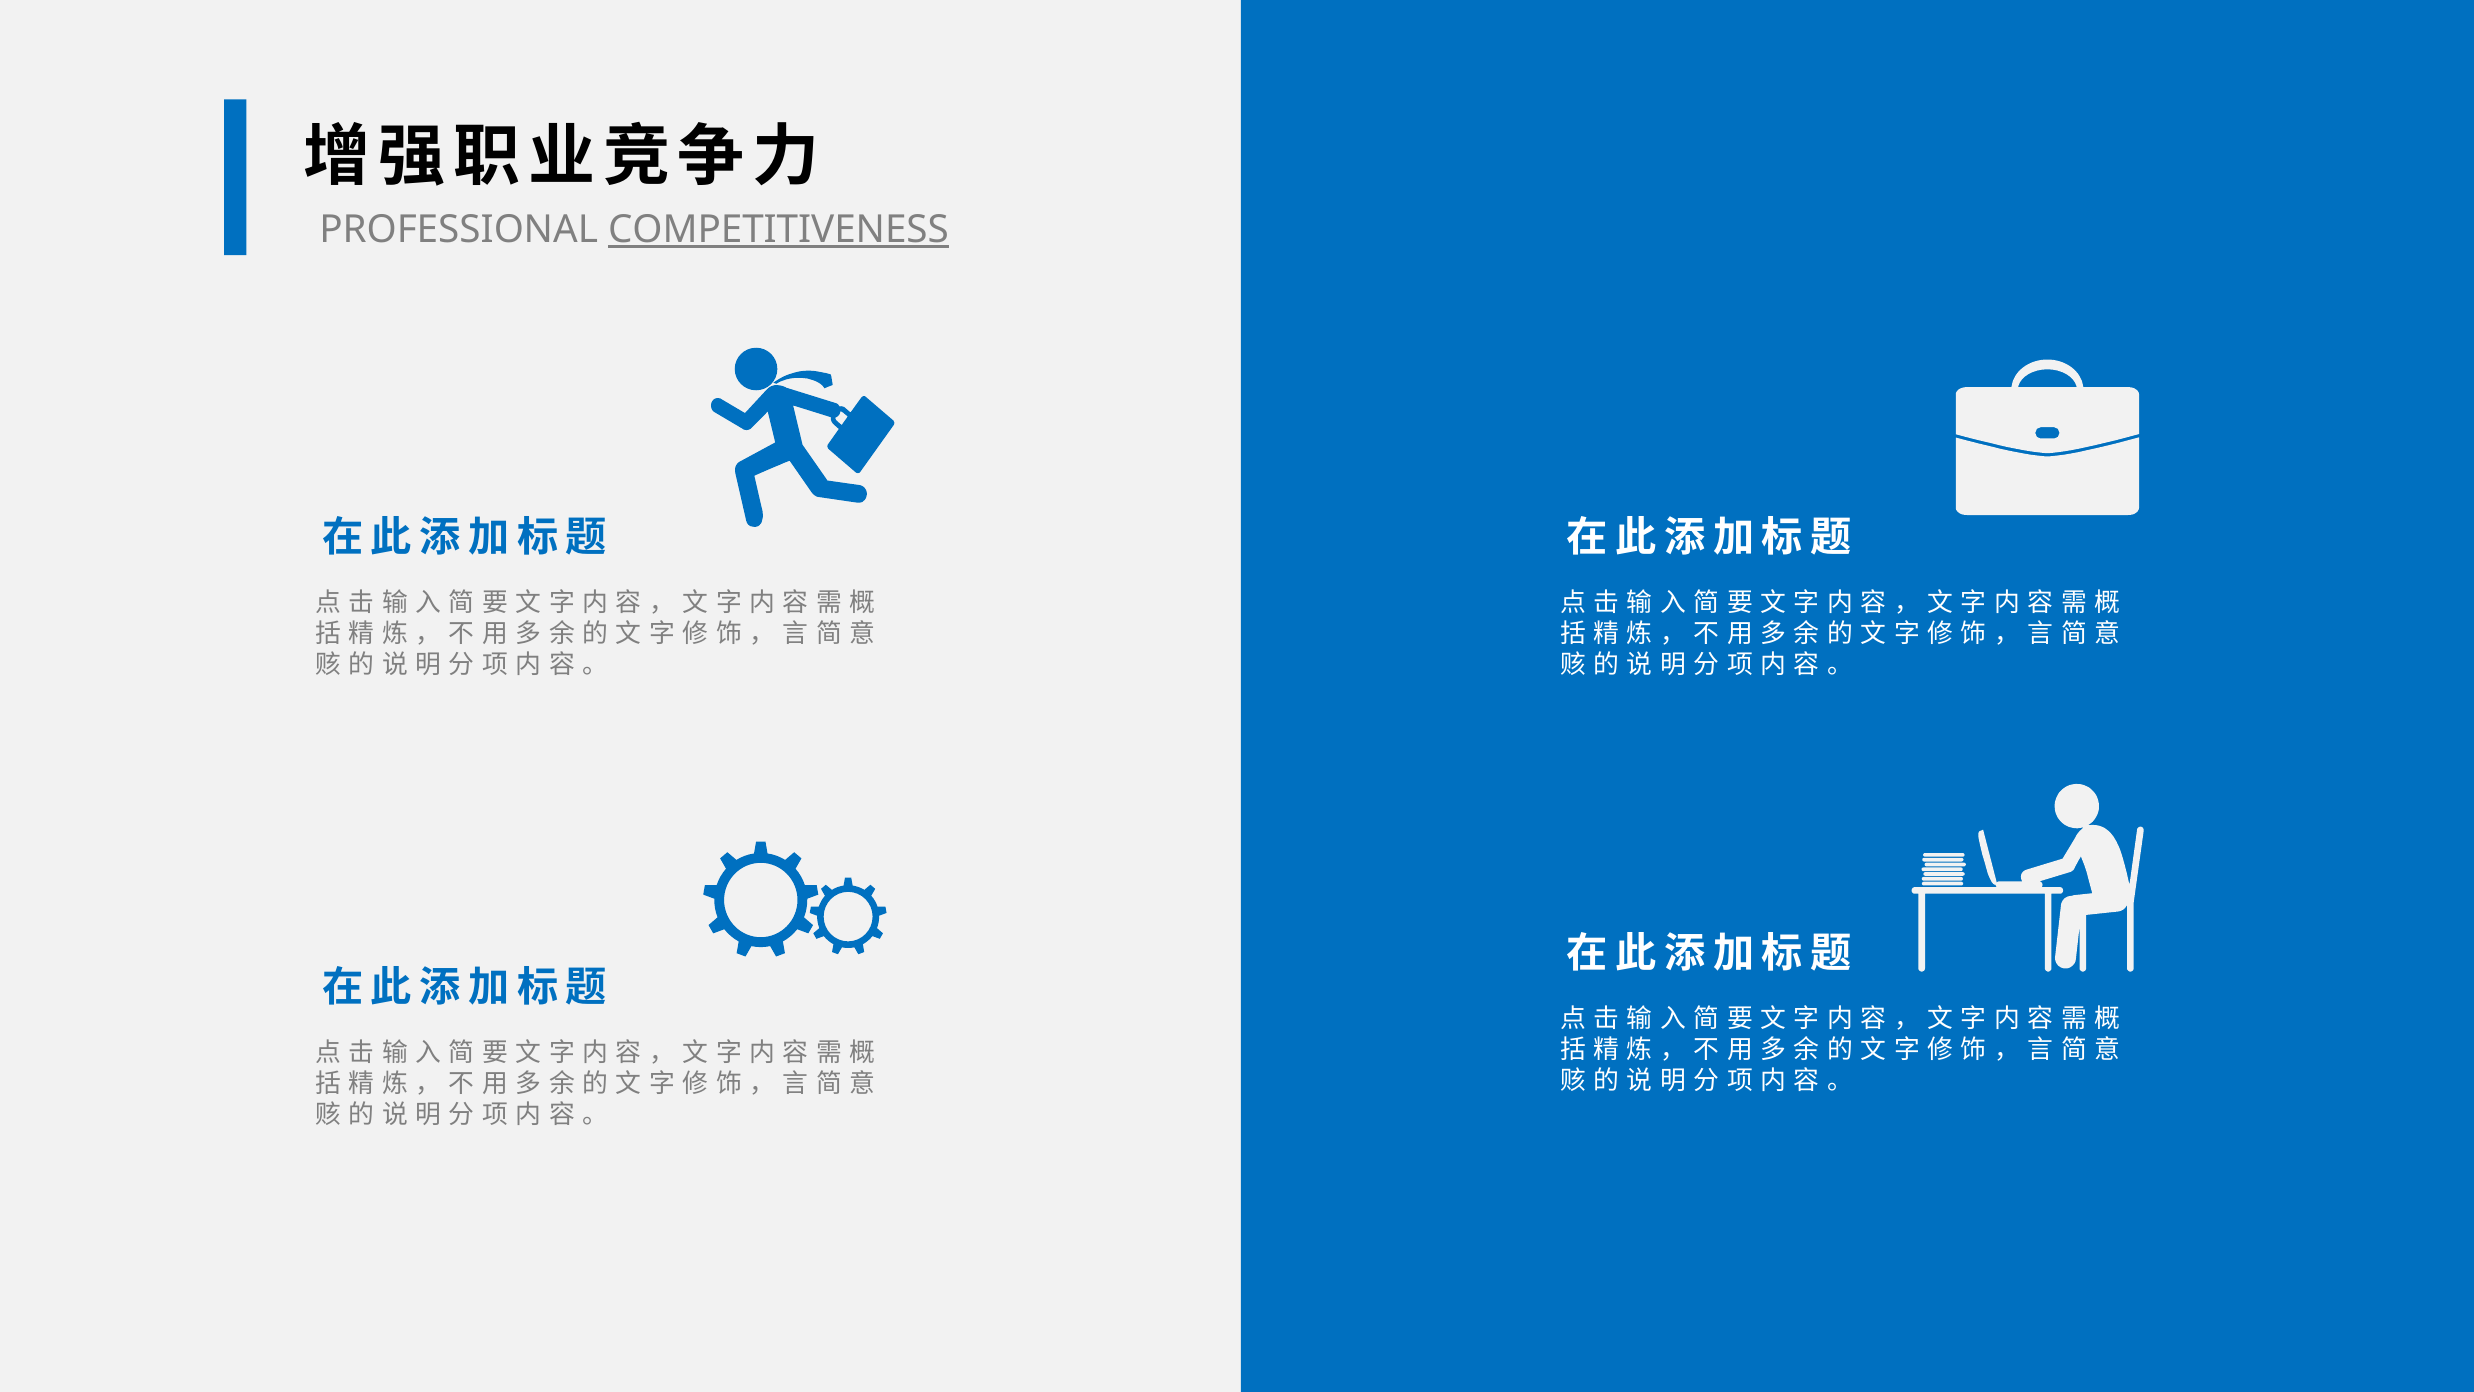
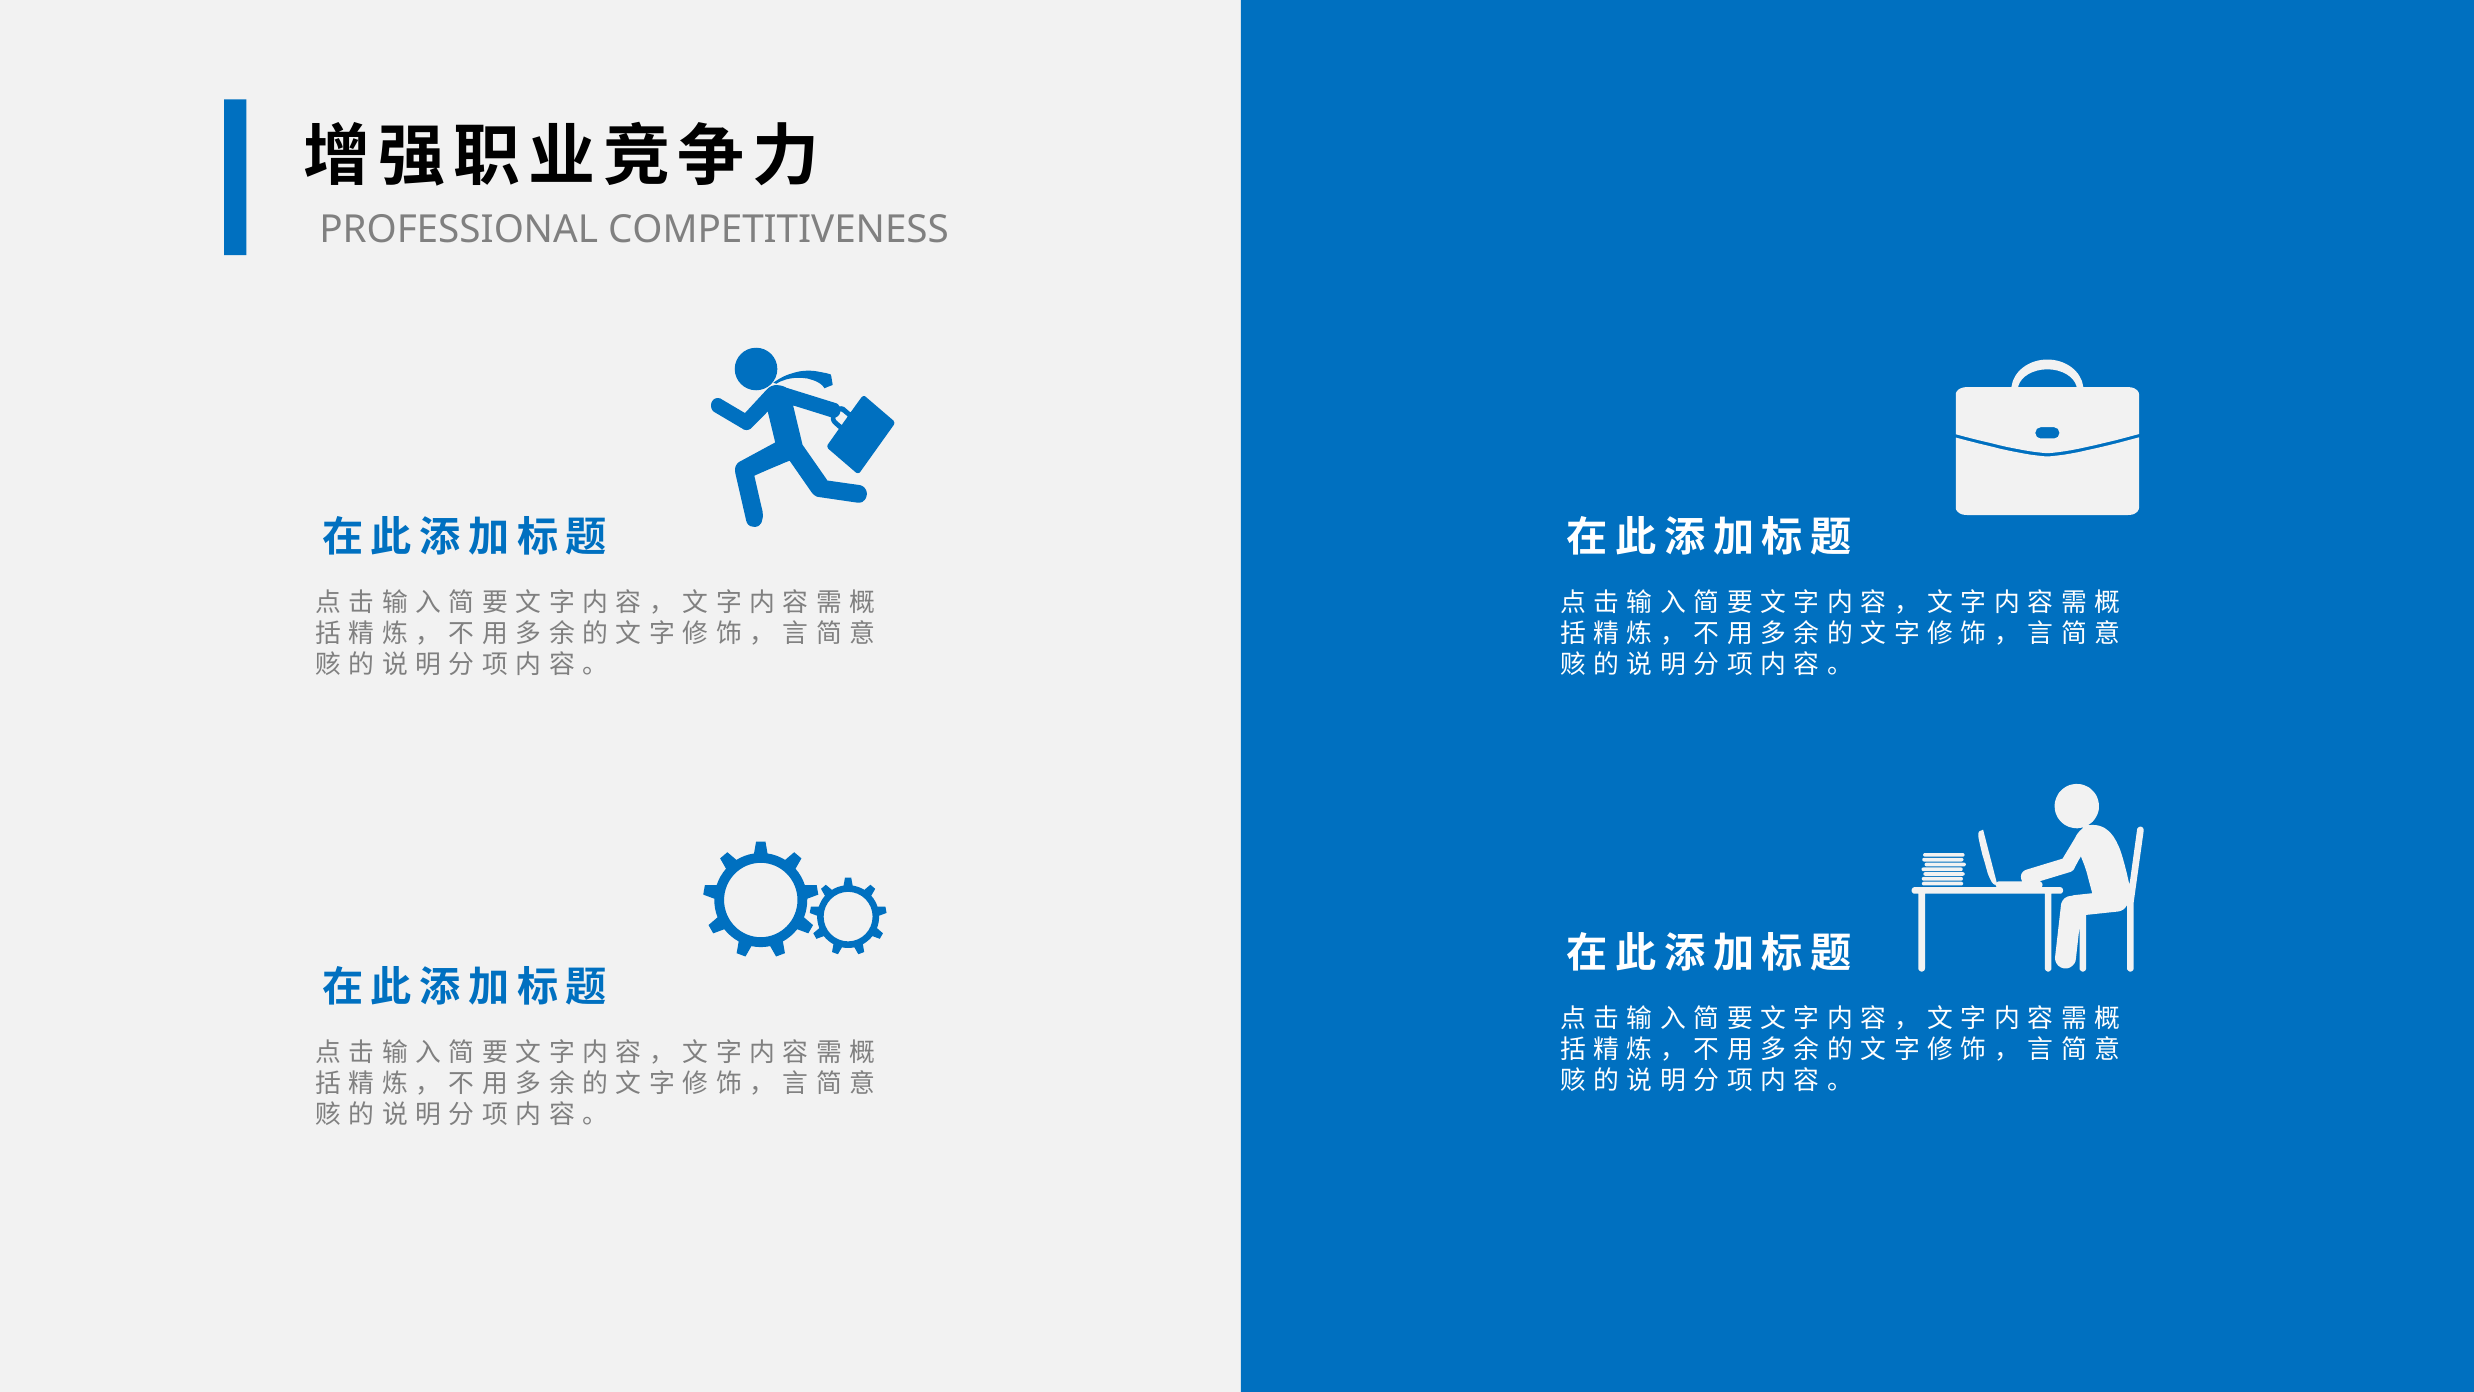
COMPETITIVENESS underline: present -> none
